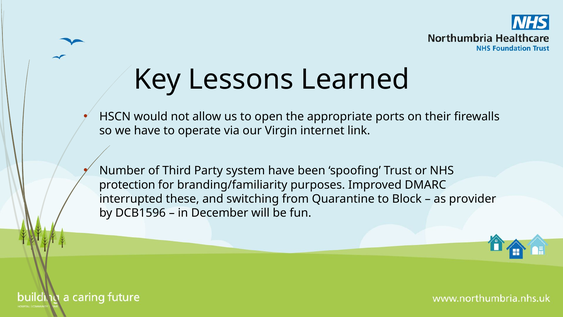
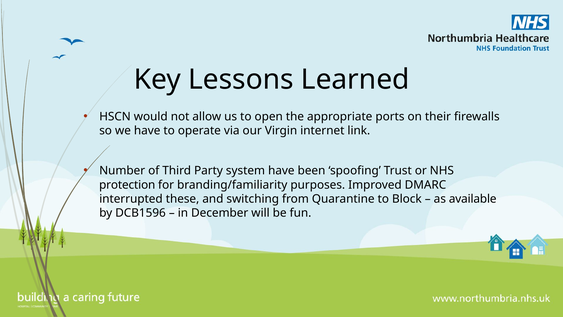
provider: provider -> available
